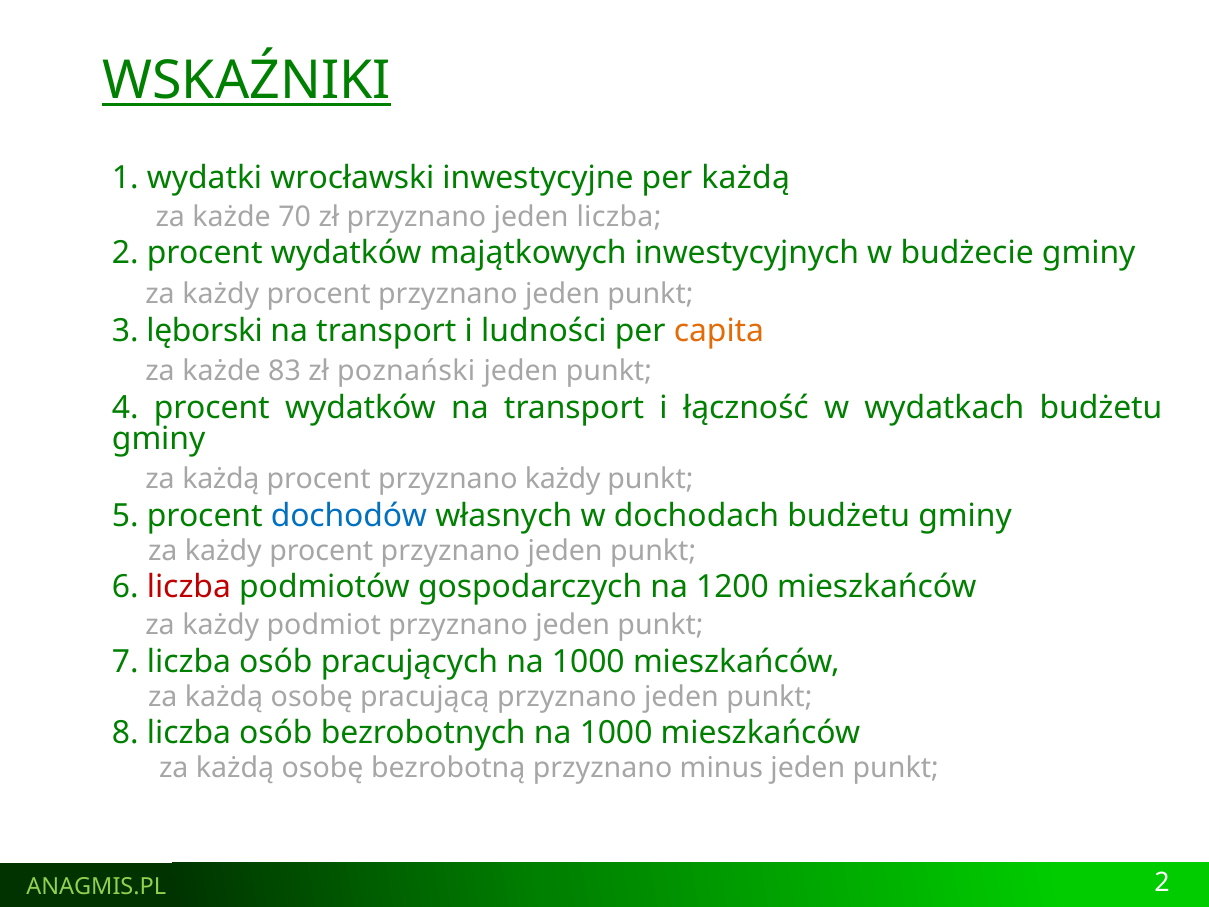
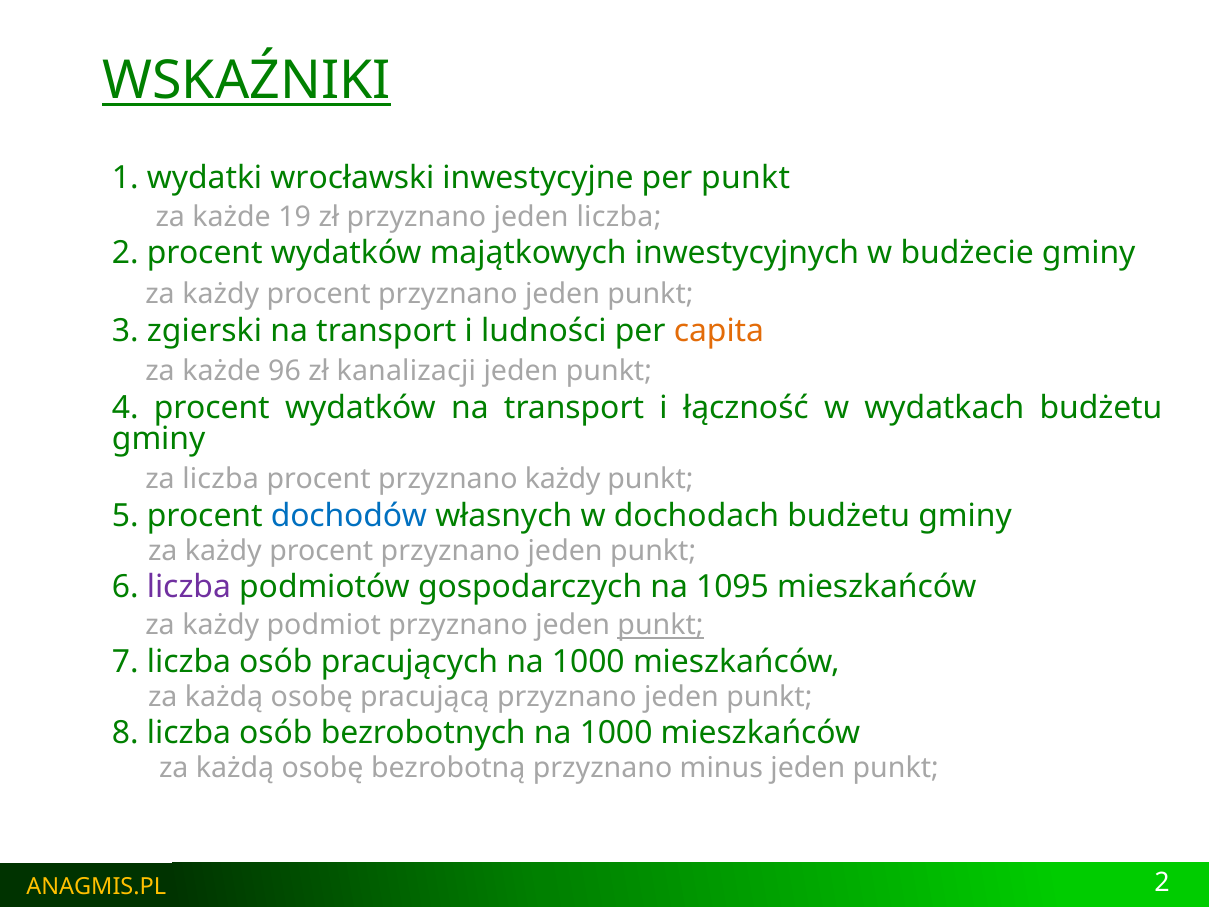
per każdą: każdą -> punkt
70: 70 -> 19
lęborski: lęborski -> zgierski
83: 83 -> 96
poznański: poznański -> kanalizacji
każdą at (221, 479): każdą -> liczba
liczba at (189, 587) colour: red -> purple
1200: 1200 -> 1095
punkt at (661, 625) underline: none -> present
ANAGMIS.PL colour: light green -> yellow
